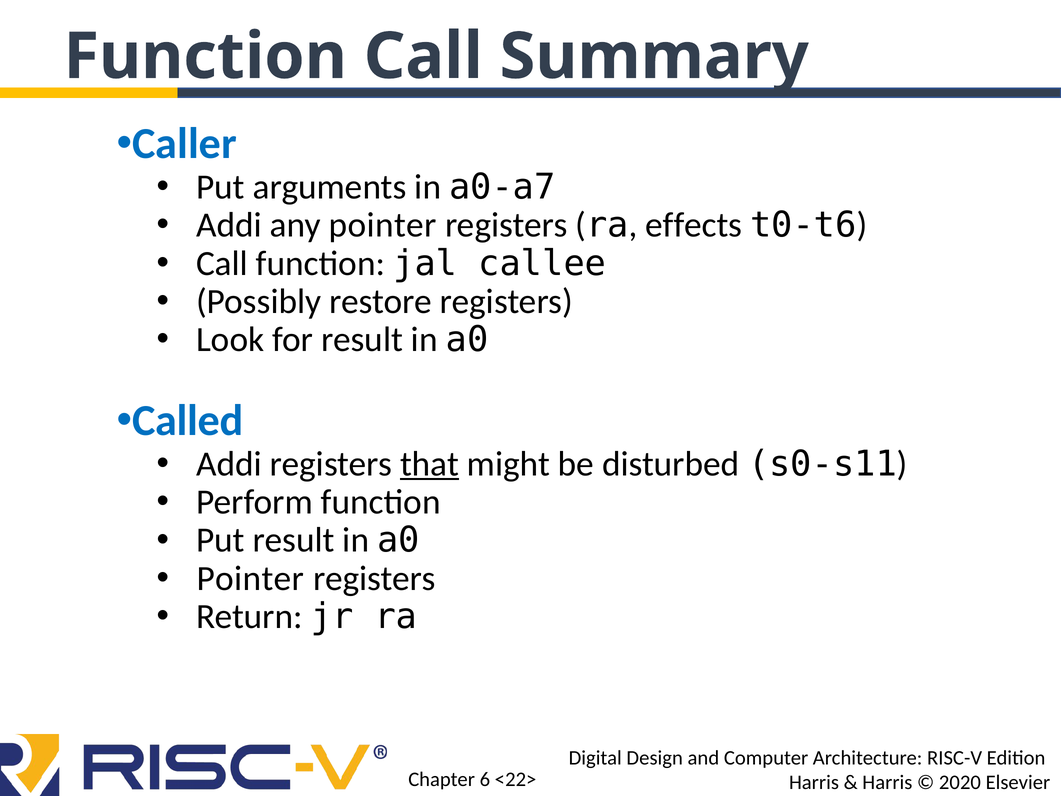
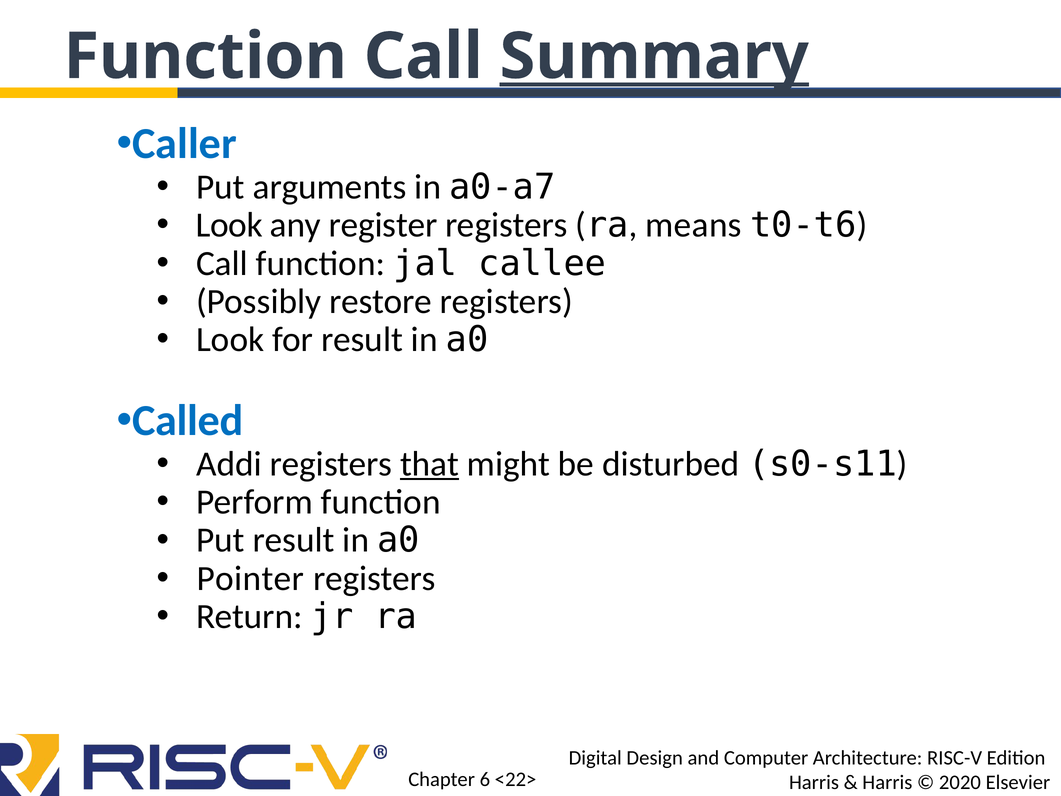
Summary underline: none -> present
Addi at (229, 225): Addi -> Look
any pointer: pointer -> register
effects: effects -> means
